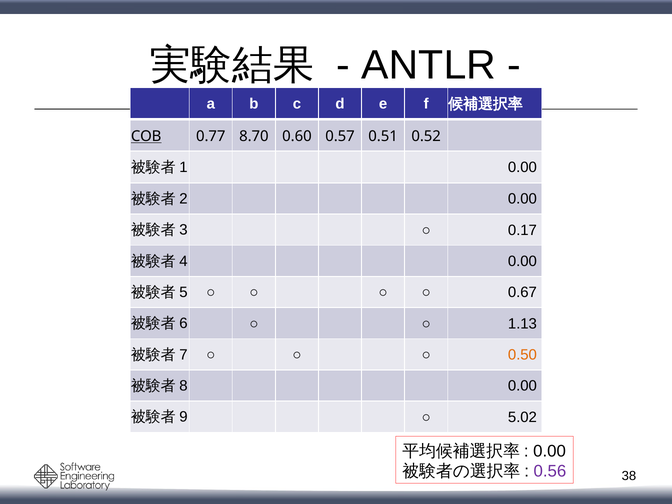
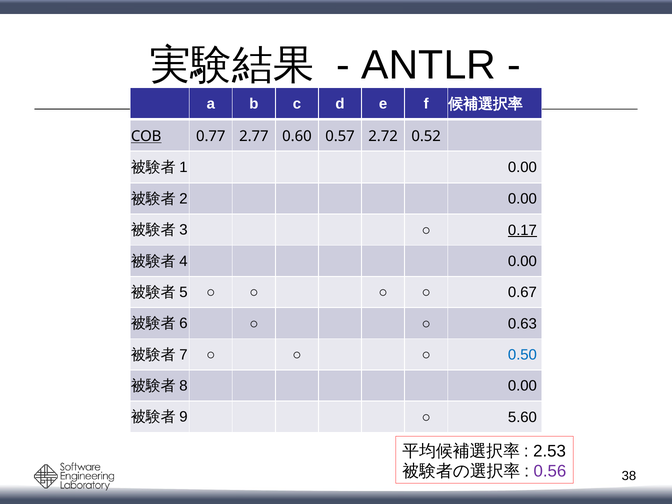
8.70: 8.70 -> 2.77
0.51: 0.51 -> 2.72
0.17 underline: none -> present
1.13: 1.13 -> 0.63
0.50 colour: orange -> blue
5.02: 5.02 -> 5.60
0.00 at (550, 451): 0.00 -> 2.53
